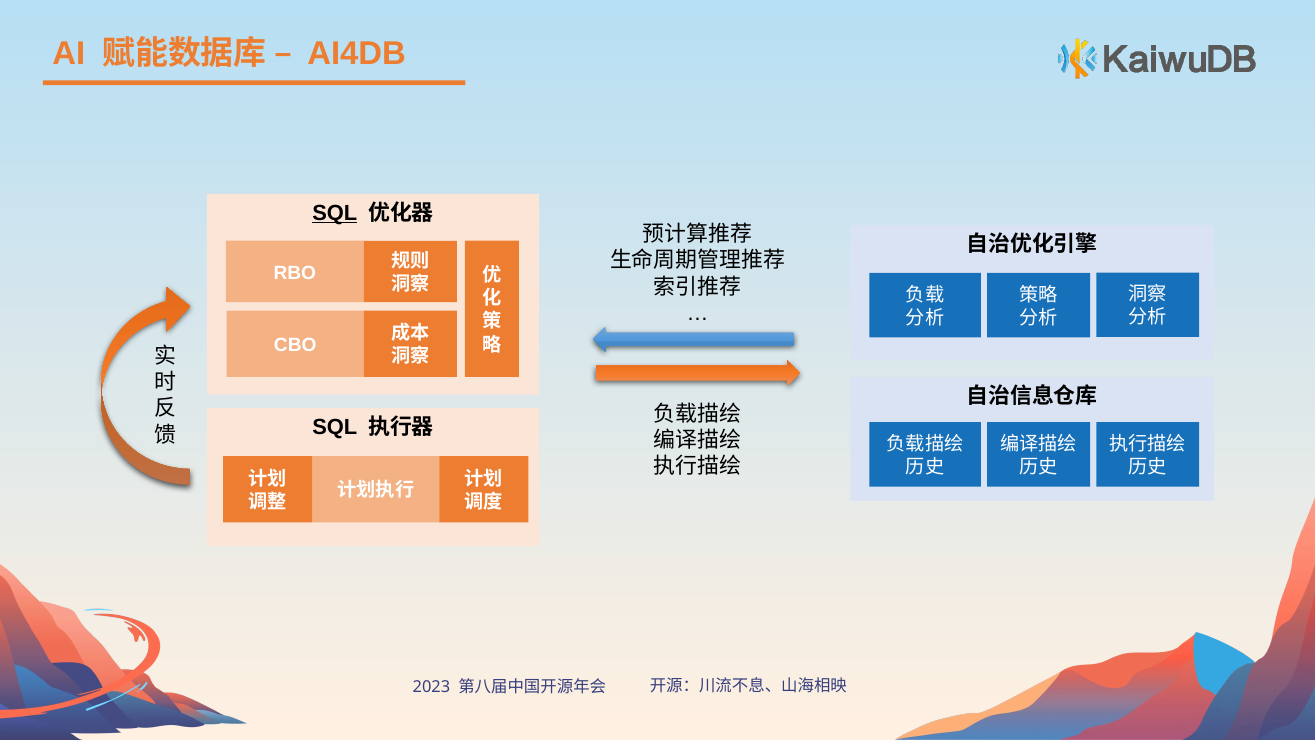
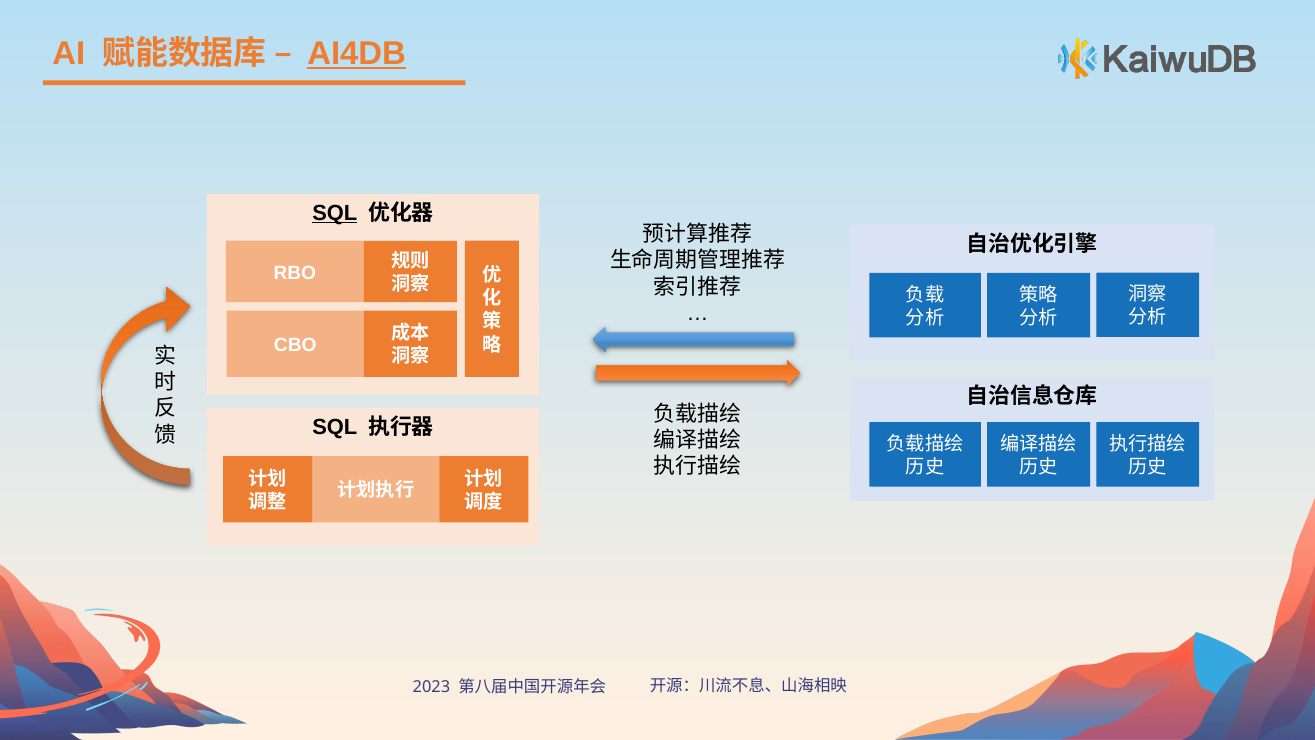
AI4DB underline: none -> present
